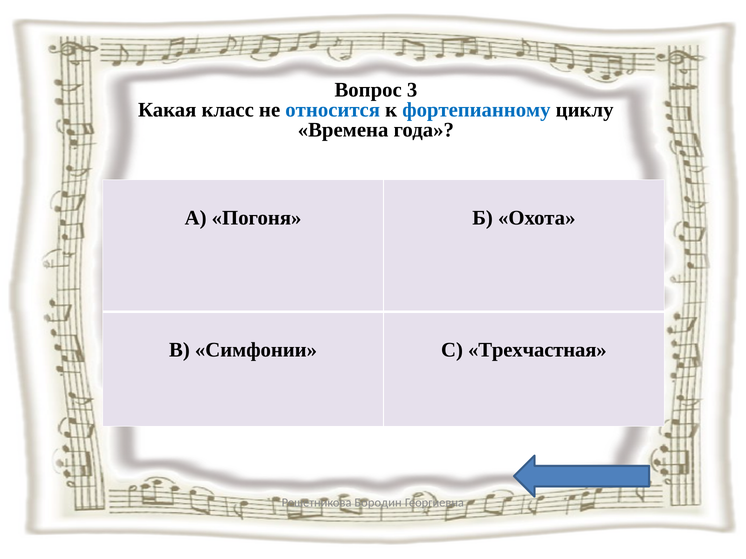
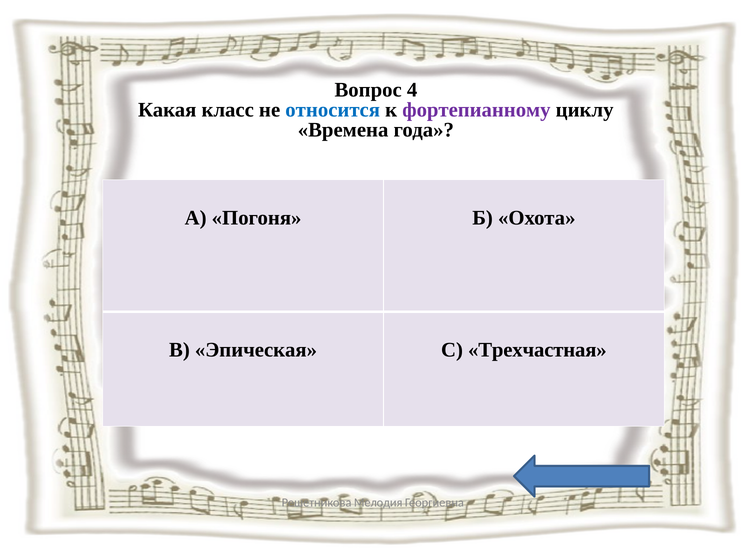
3: 3 -> 4
фортепианному colour: blue -> purple
Симфонии: Симфонии -> Эпическая
Бородин: Бородин -> Мелодия
